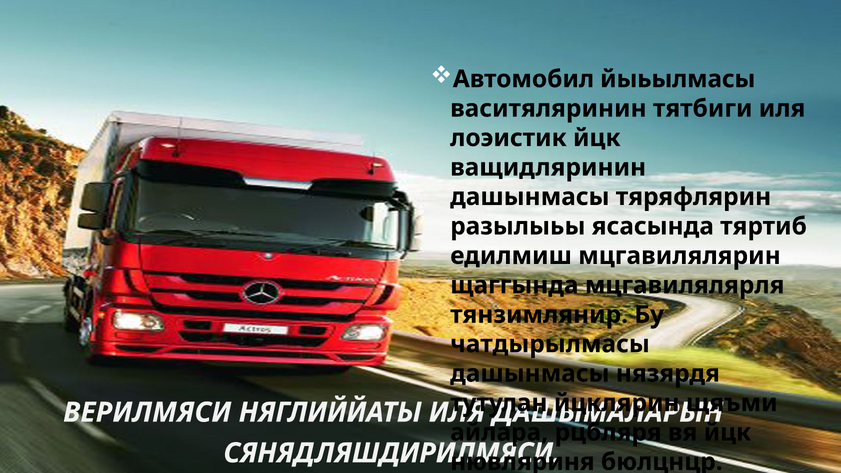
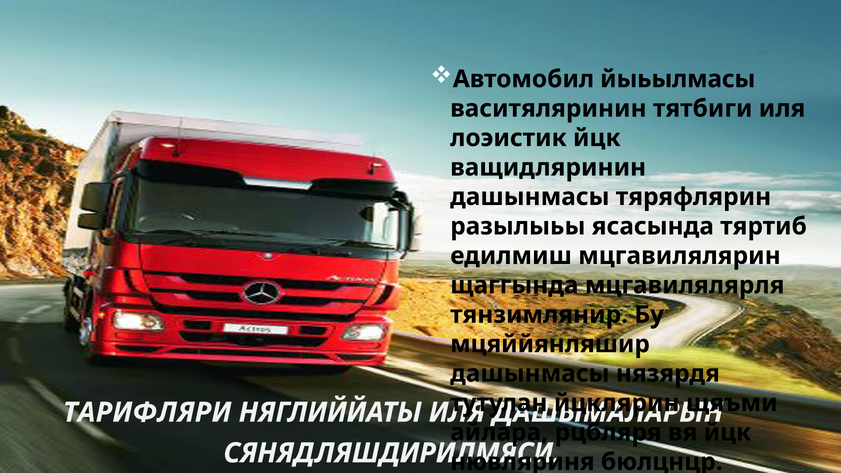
чатдырылмасы: чатдырылмасы -> мцяййянляшир
ВЕРИЛМЯСИ: ВЕРИЛМЯСИ -> ТАРИФЛЯРИ
